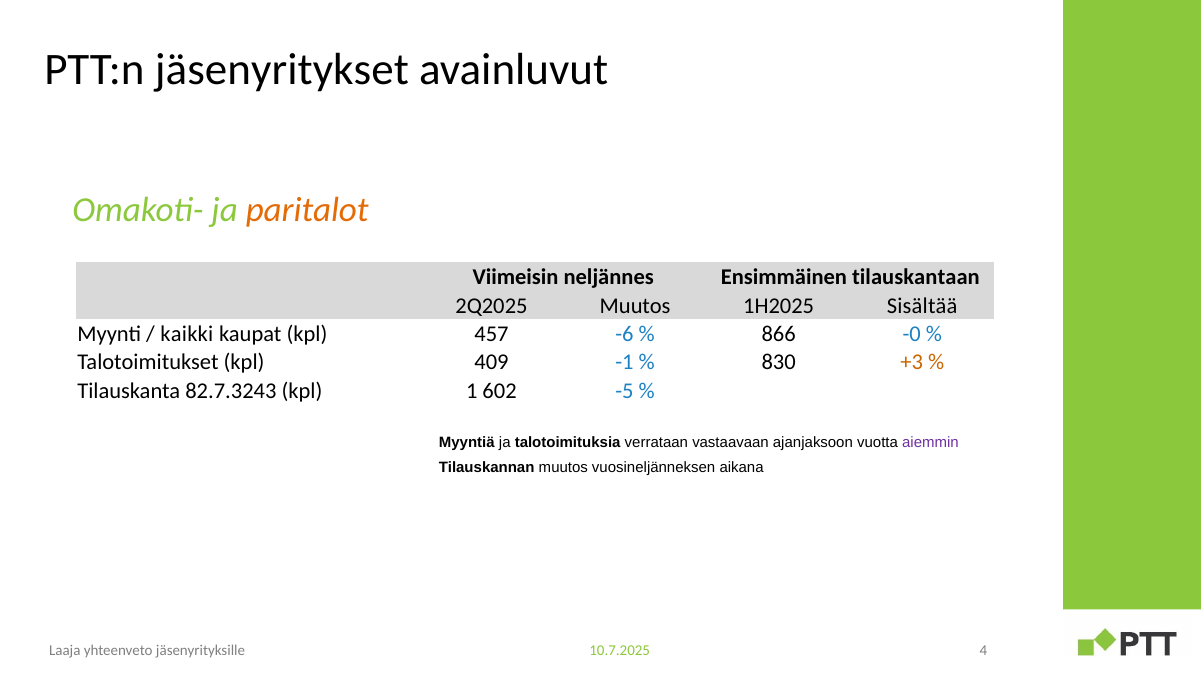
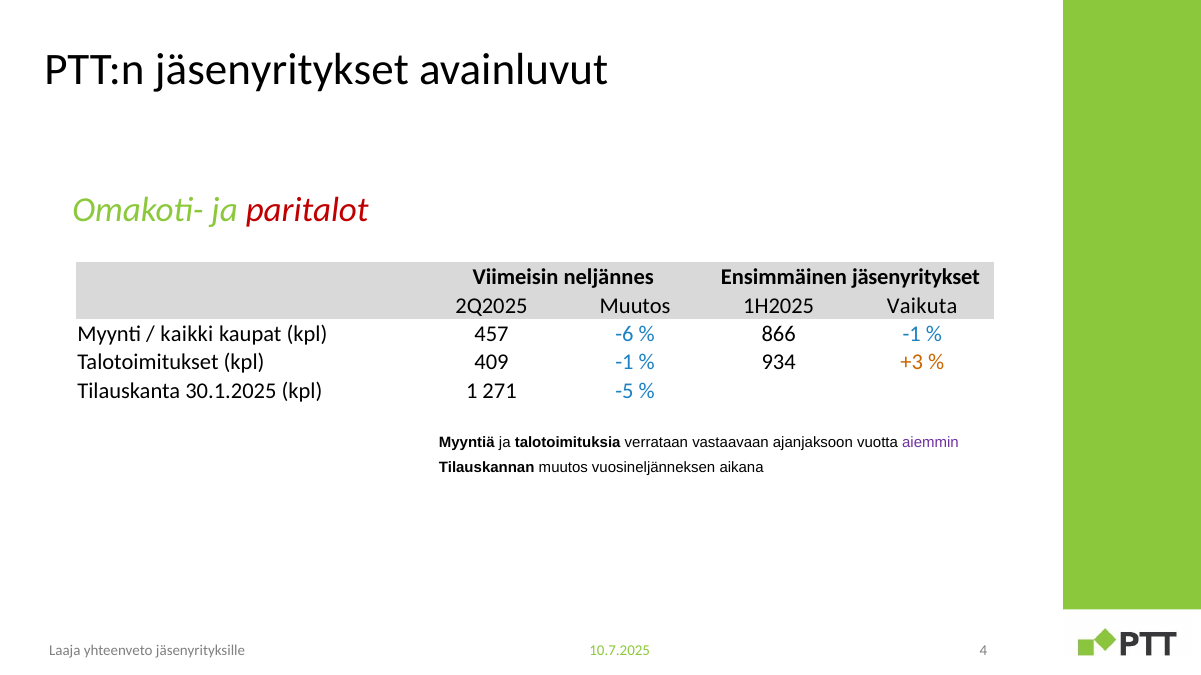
paritalot colour: orange -> red
Ensimmäinen tilauskantaan: tilauskantaan -> jäsenyritykset
Sisältää: Sisältää -> Vaikuta
866 -0: -0 -> -1
830: 830 -> 934
82.7.3243: 82.7.3243 -> 30.1.2025
602: 602 -> 271
